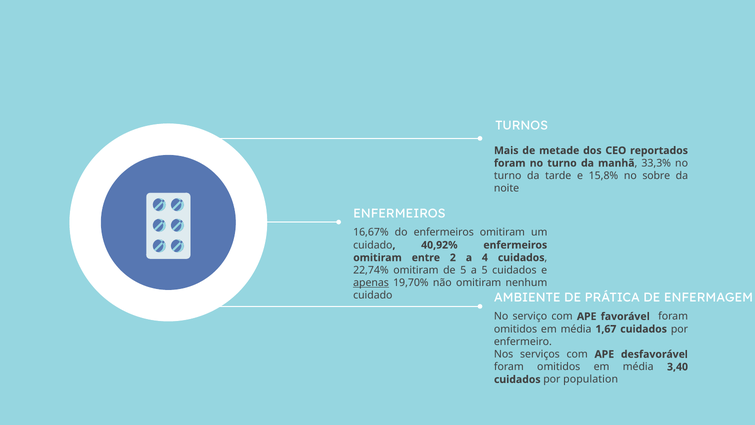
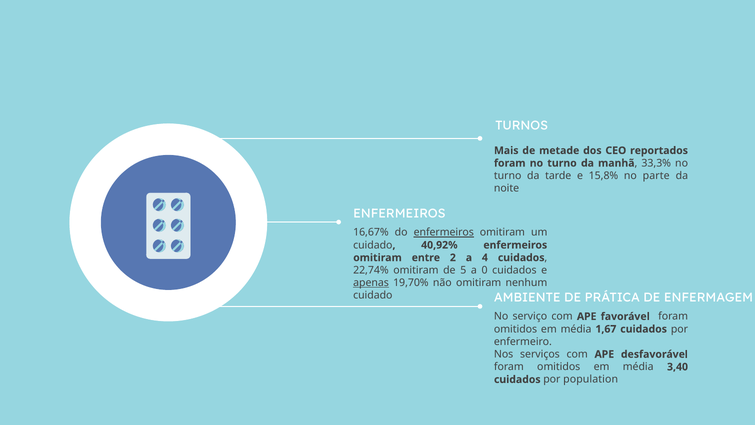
sobre: sobre -> parte
enfermeiros at (444, 232) underline: none -> present
a 5: 5 -> 0
